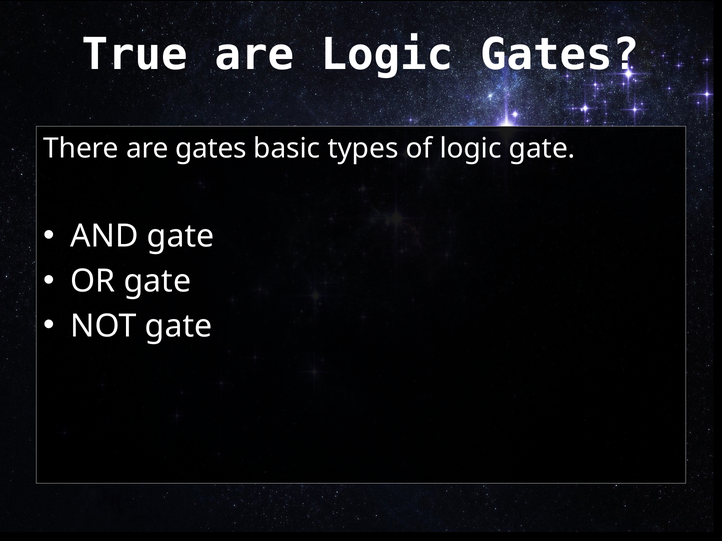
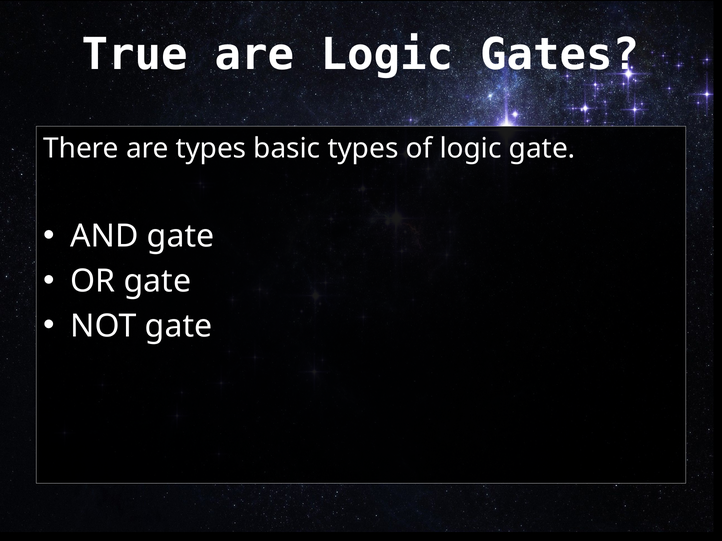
are gates: gates -> types
